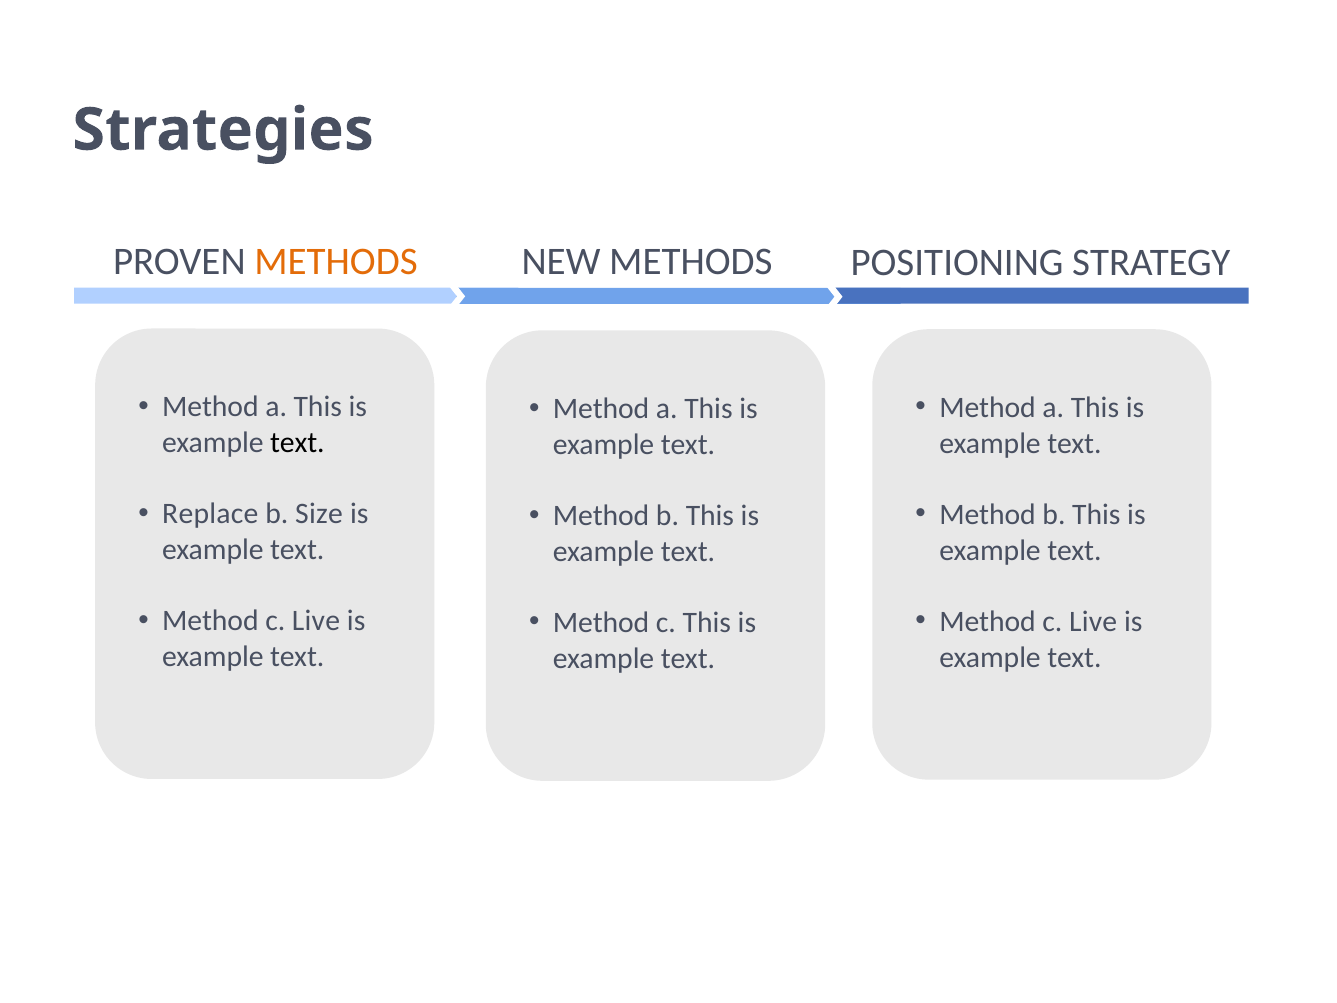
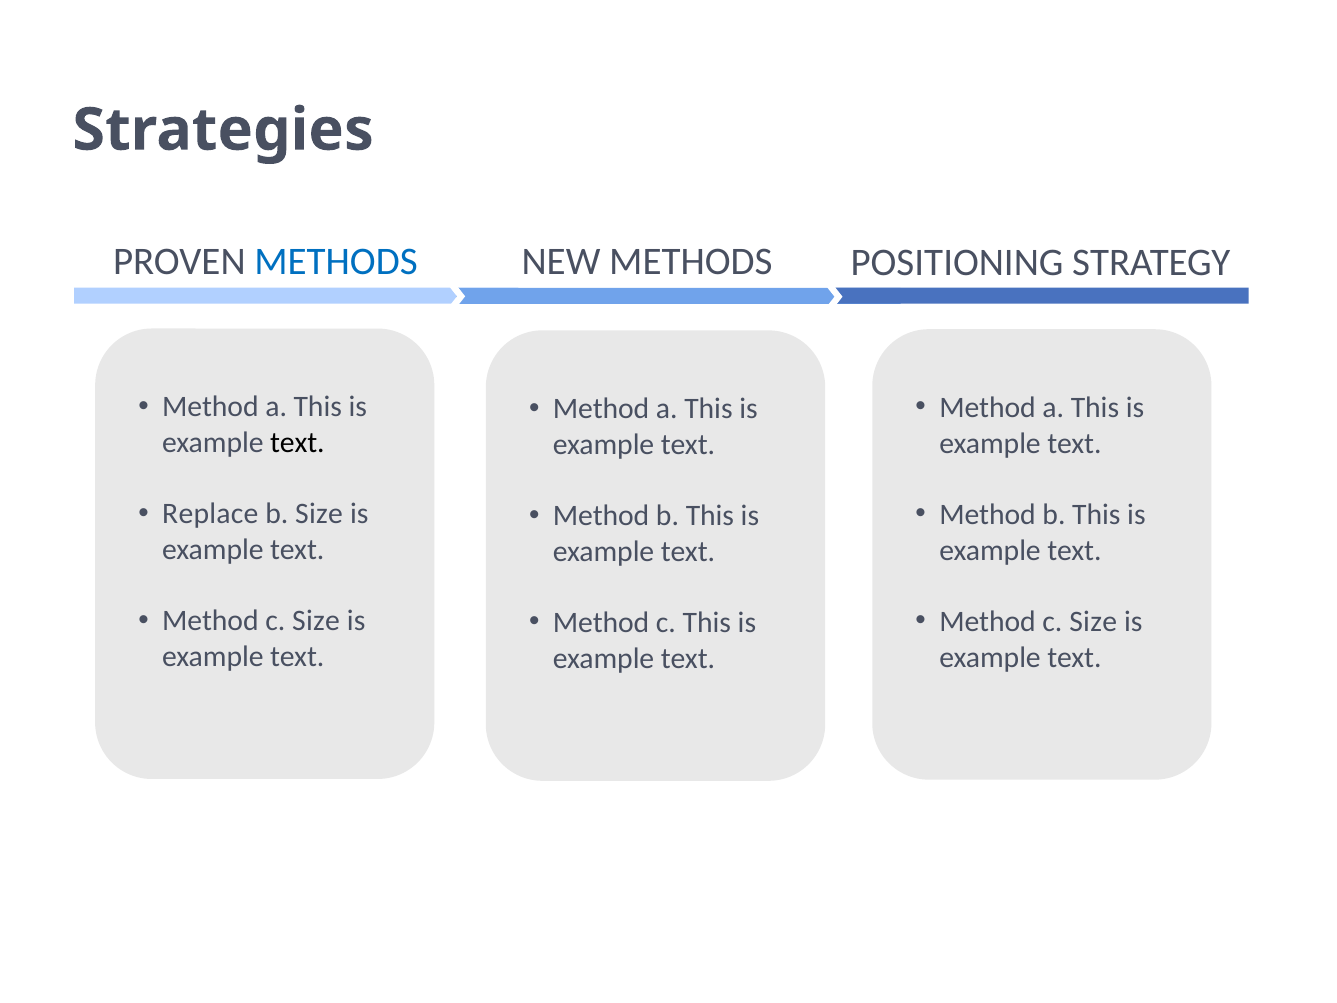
METHODS at (336, 262) colour: orange -> blue
Live at (316, 621): Live -> Size
Live at (1093, 622): Live -> Size
